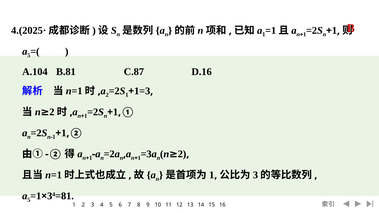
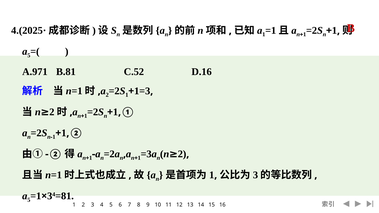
A.104: A.104 -> A.971
C.87: C.87 -> C.52
